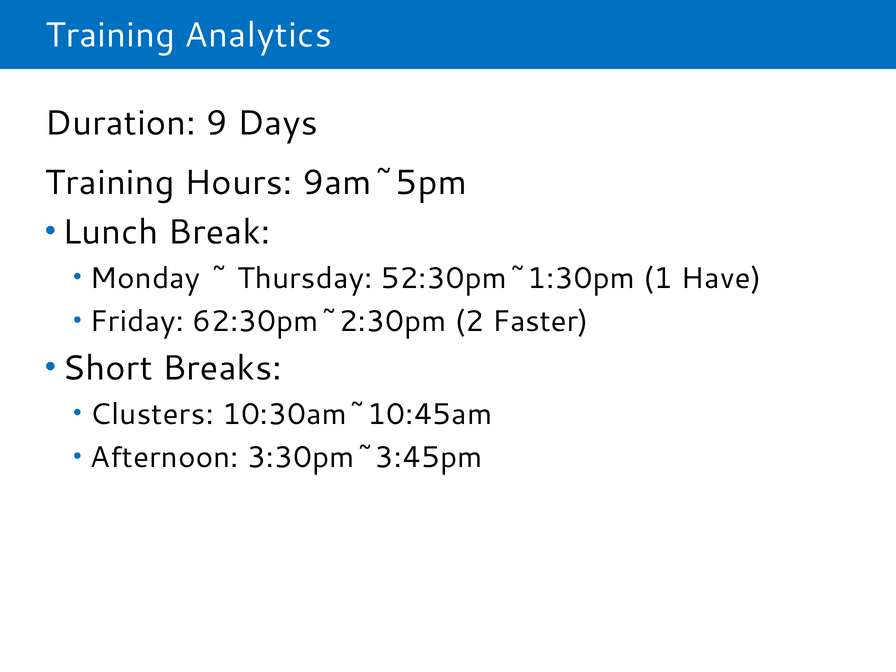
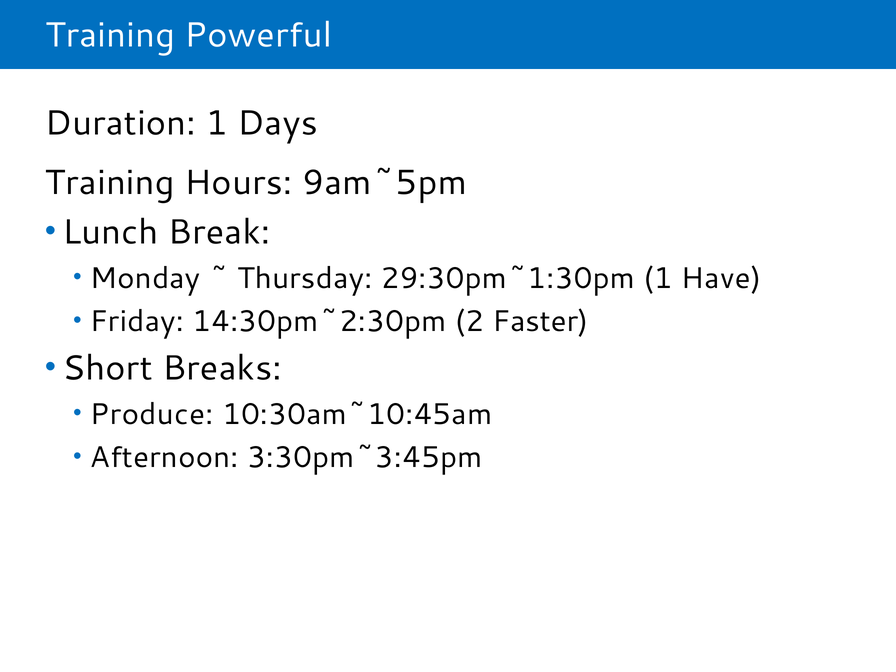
Analytics: Analytics -> Powerful
Duration 9: 9 -> 1
52:30pm~1:30pm: 52:30pm~1:30pm -> 29:30pm~1:30pm
62:30pm~2:30pm: 62:30pm~2:30pm -> 14:30pm~2:30pm
Clusters: Clusters -> Produce
